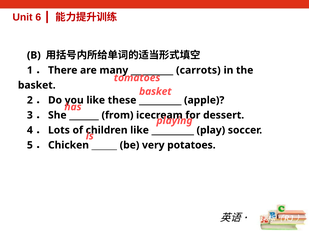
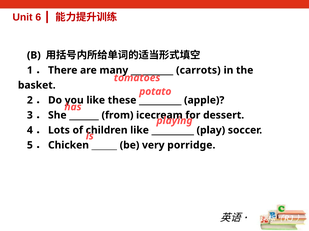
basket at (155, 92): basket -> potato
potatoes: potatoes -> porridge
